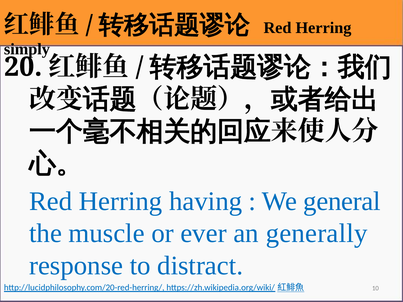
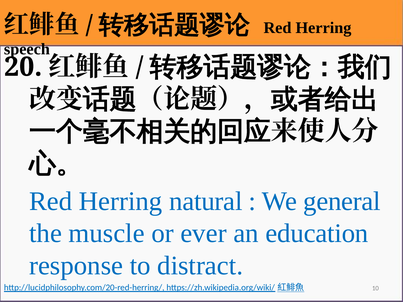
simply: simply -> speech
having: having -> natural
generally: generally -> education
